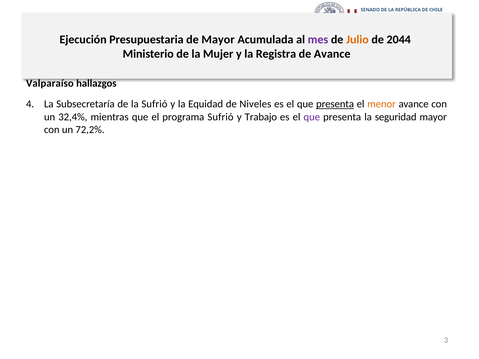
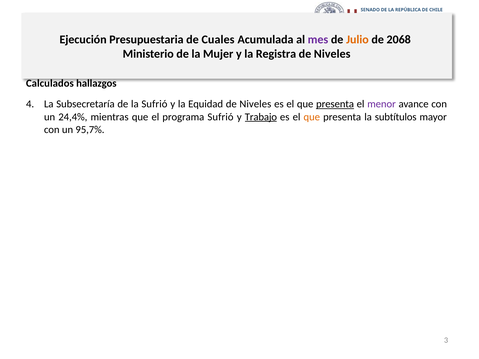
de Mayor: Mayor -> Cuales
2044: 2044 -> 2068
Avance at (332, 54): Avance -> Niveles
Valparaíso: Valparaíso -> Calculados
menor colour: orange -> purple
32,4%: 32,4% -> 24,4%
Trabajo underline: none -> present
que at (312, 117) colour: purple -> orange
seguridad: seguridad -> subtítulos
72,2%: 72,2% -> 95,7%
